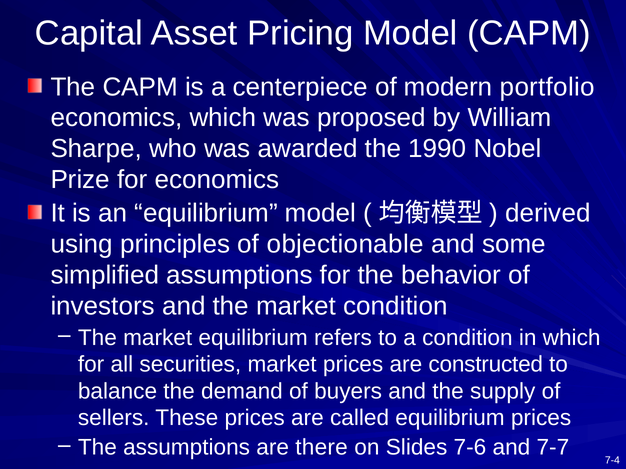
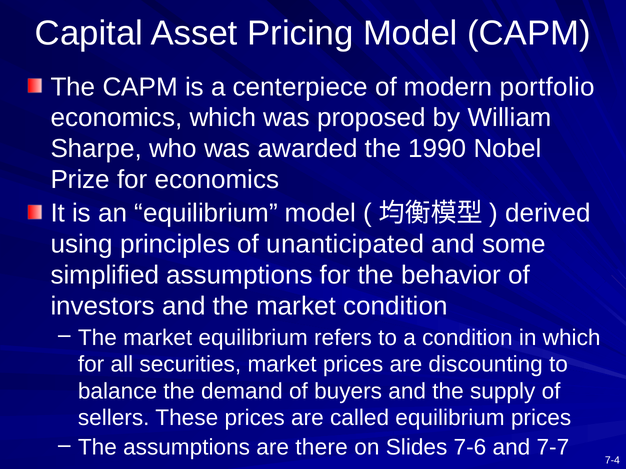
objectionable: objectionable -> unanticipated
constructed: constructed -> discounting
